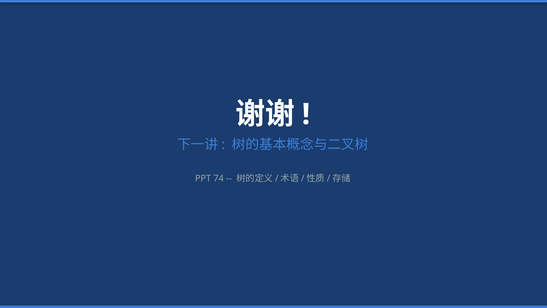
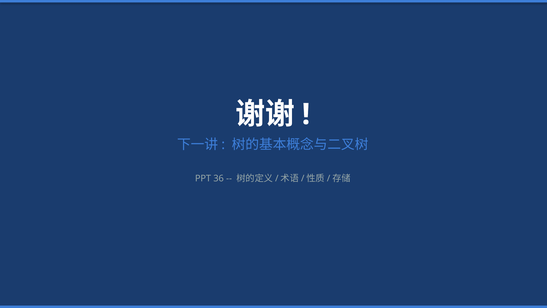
74: 74 -> 36
